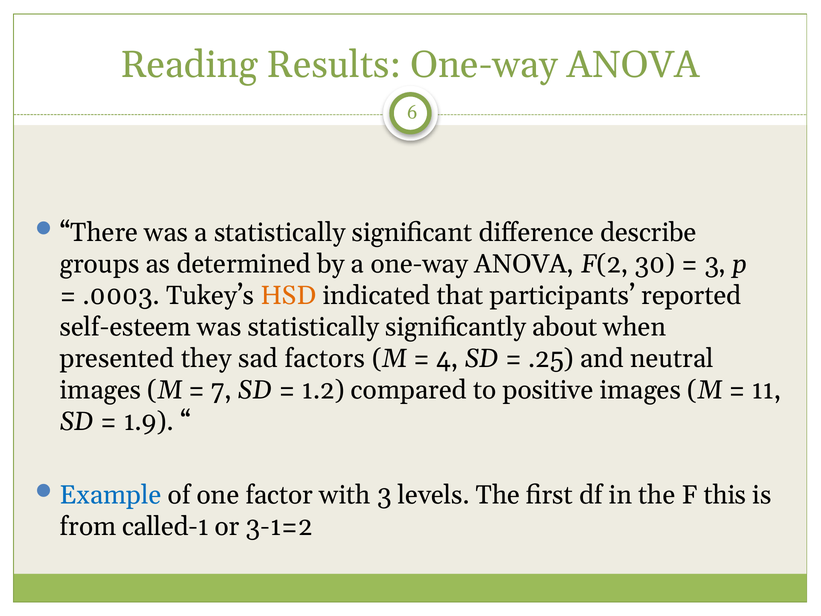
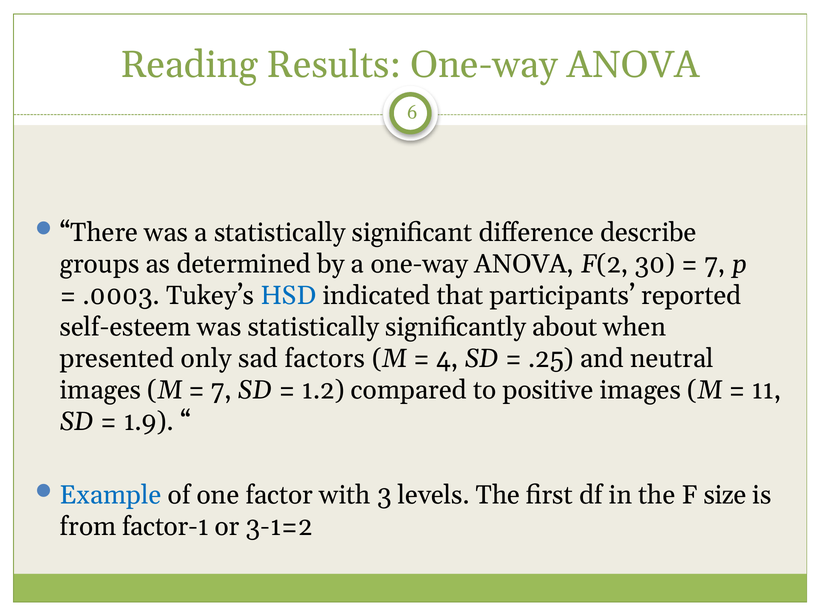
3 at (715, 264): 3 -> 7
HSD colour: orange -> blue
they: they -> only
this: this -> size
called-1: called-1 -> factor-1
